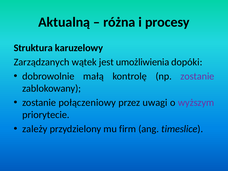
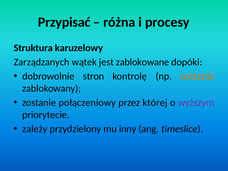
Aktualną: Aktualną -> Przypisać
umożliwienia: umożliwienia -> zablokowane
małą: małą -> stron
zostanie at (197, 76) colour: purple -> orange
uwagi: uwagi -> której
firm: firm -> inny
